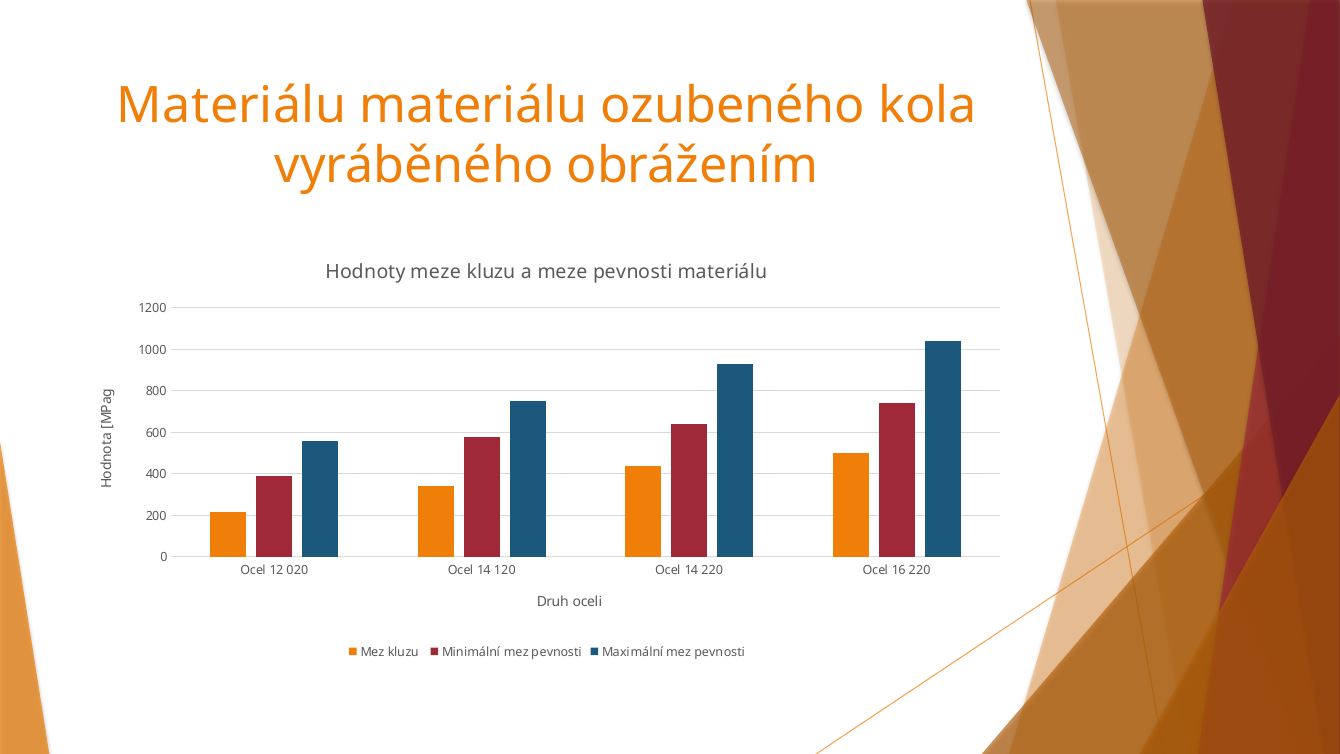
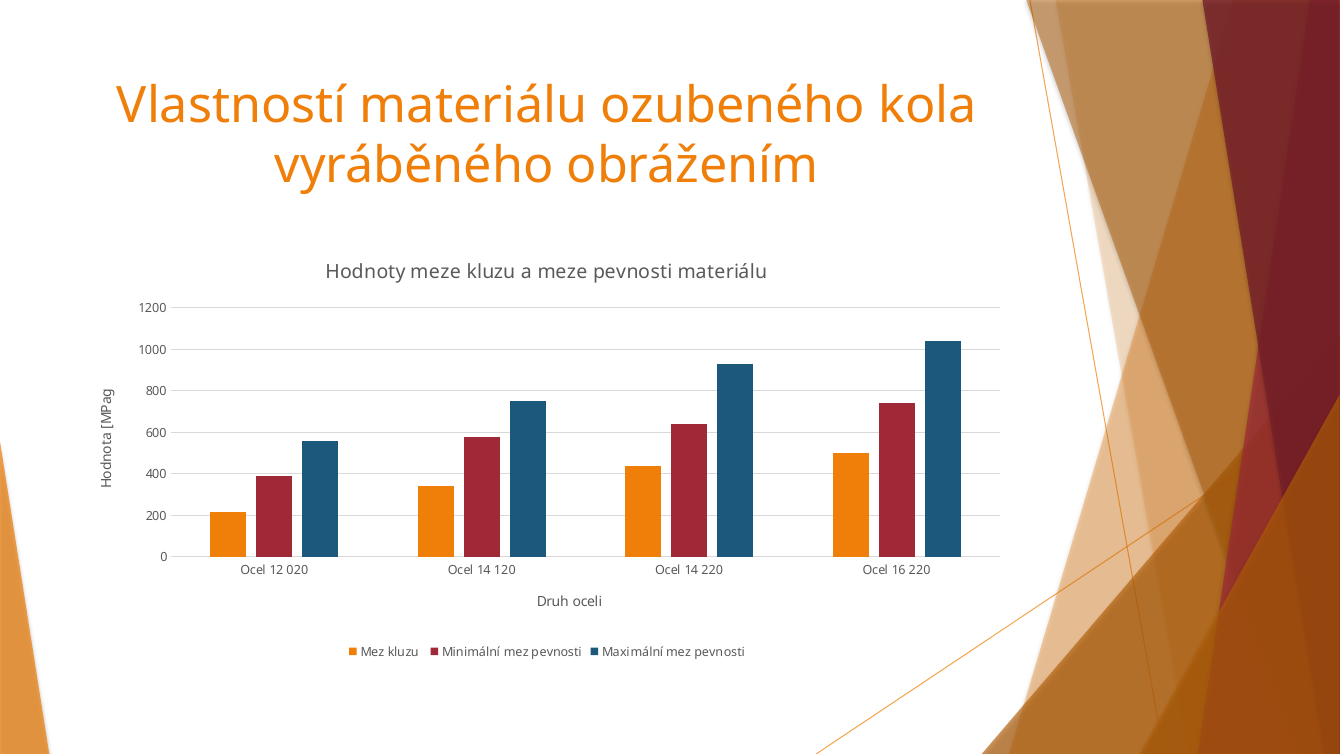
Materiálu at (232, 106): Materiálu -> Vlastností
